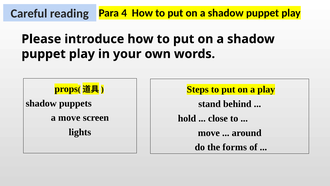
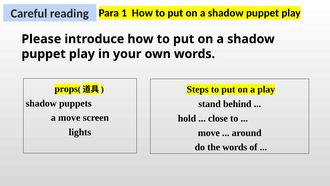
4: 4 -> 1
the forms: forms -> words
